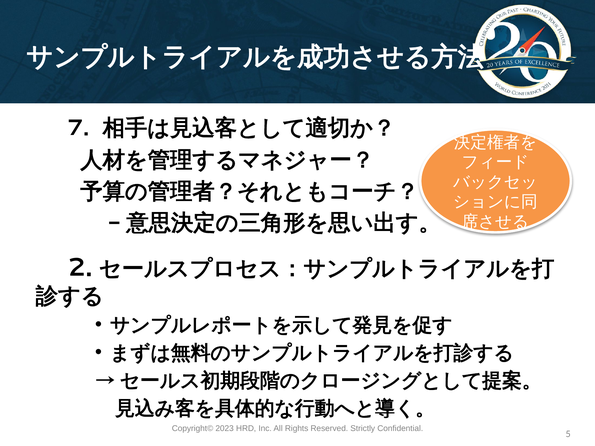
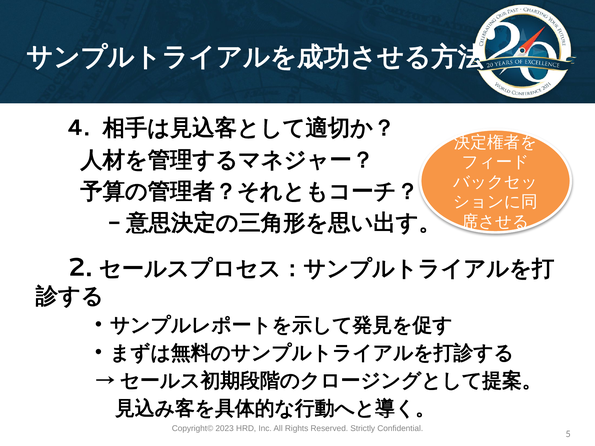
7: 7 -> 4
